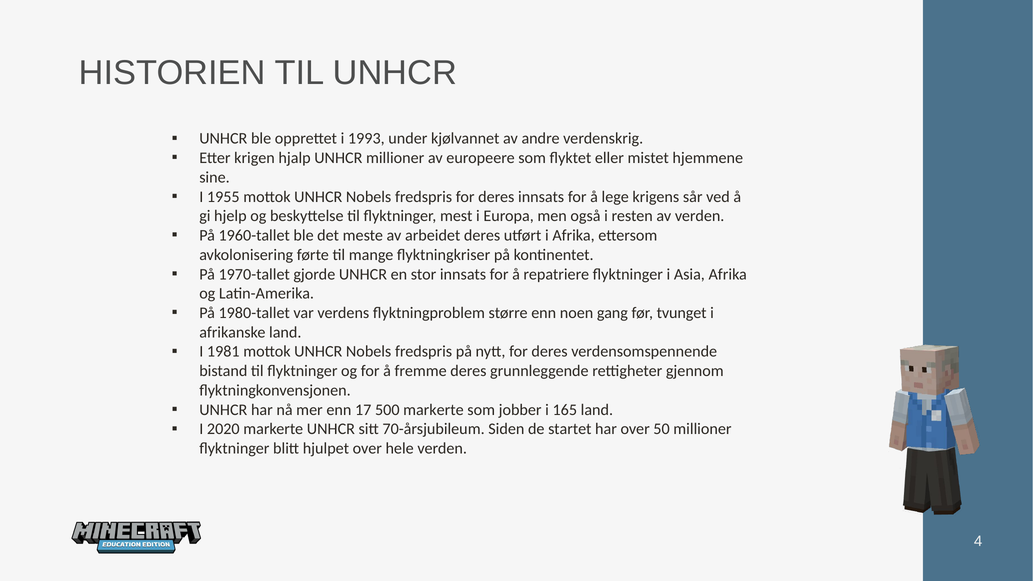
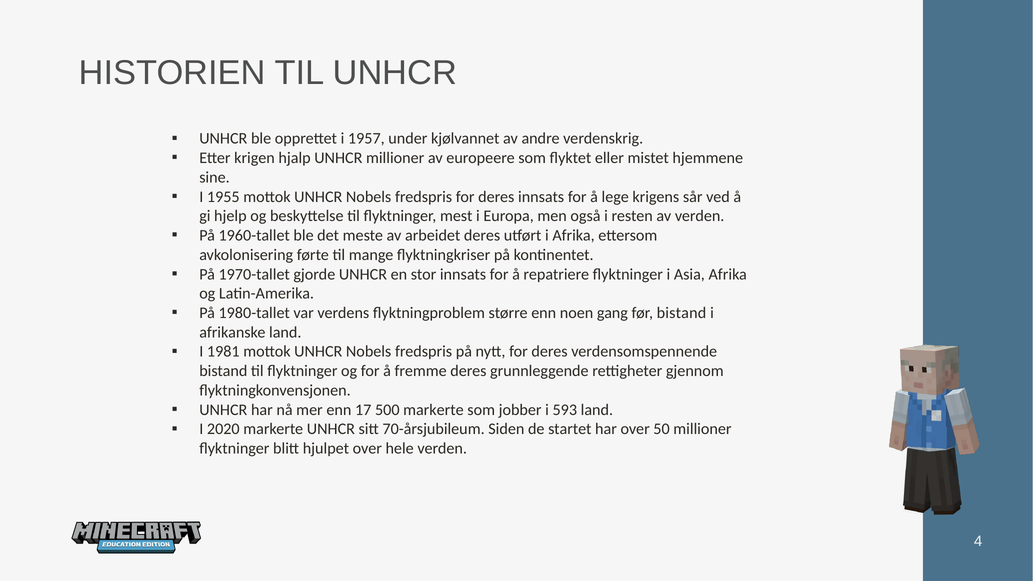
1993: 1993 -> 1957
før tvunget: tvunget -> bistand
165: 165 -> 593
